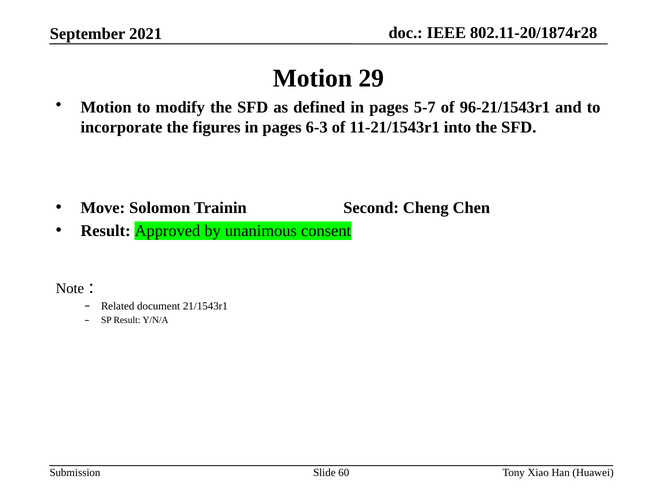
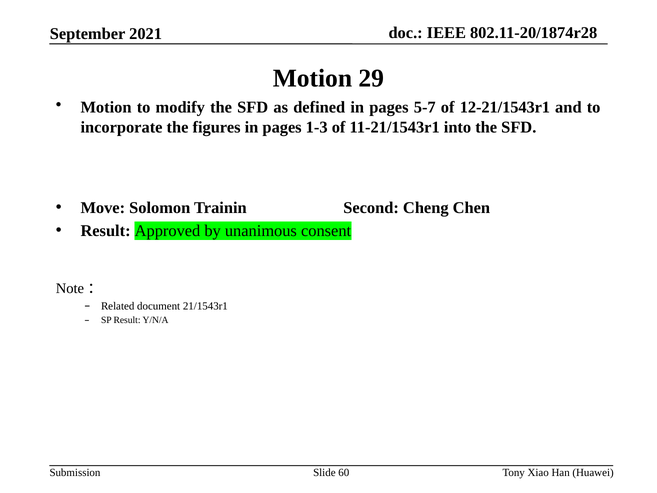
96-21/1543r1: 96-21/1543r1 -> 12-21/1543r1
6-3: 6-3 -> 1-3
